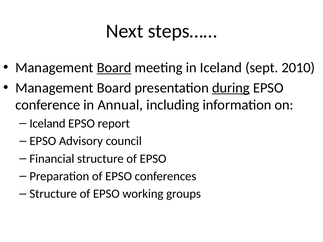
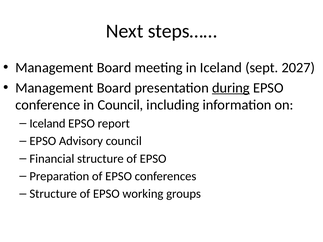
Board at (114, 68) underline: present -> none
2010: 2010 -> 2027
in Annual: Annual -> Council
